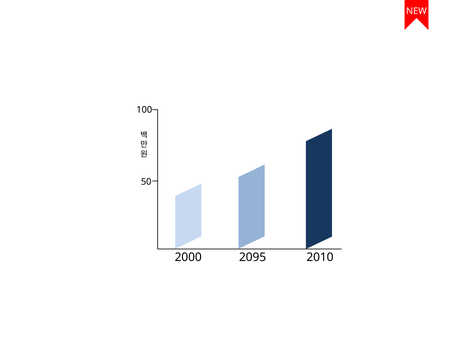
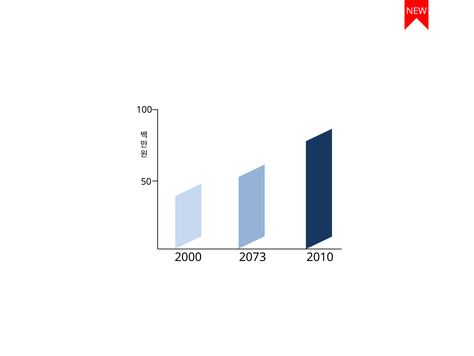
2095: 2095 -> 2073
